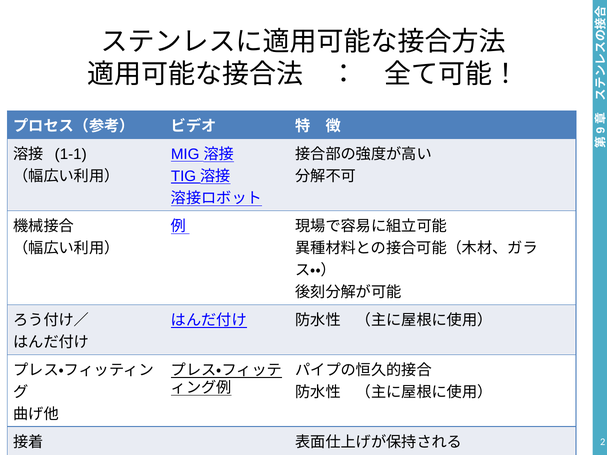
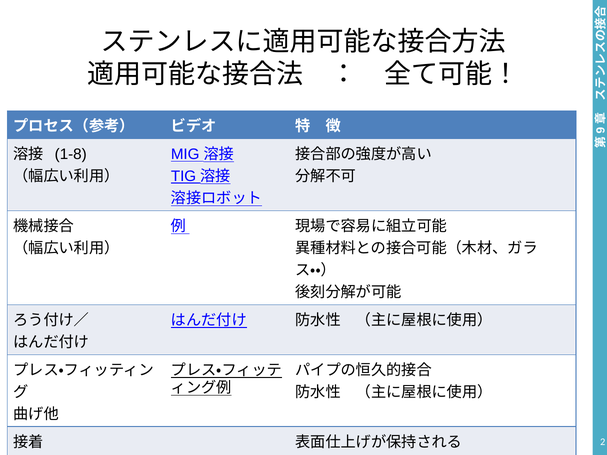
1-1: 1-1 -> 1-8
